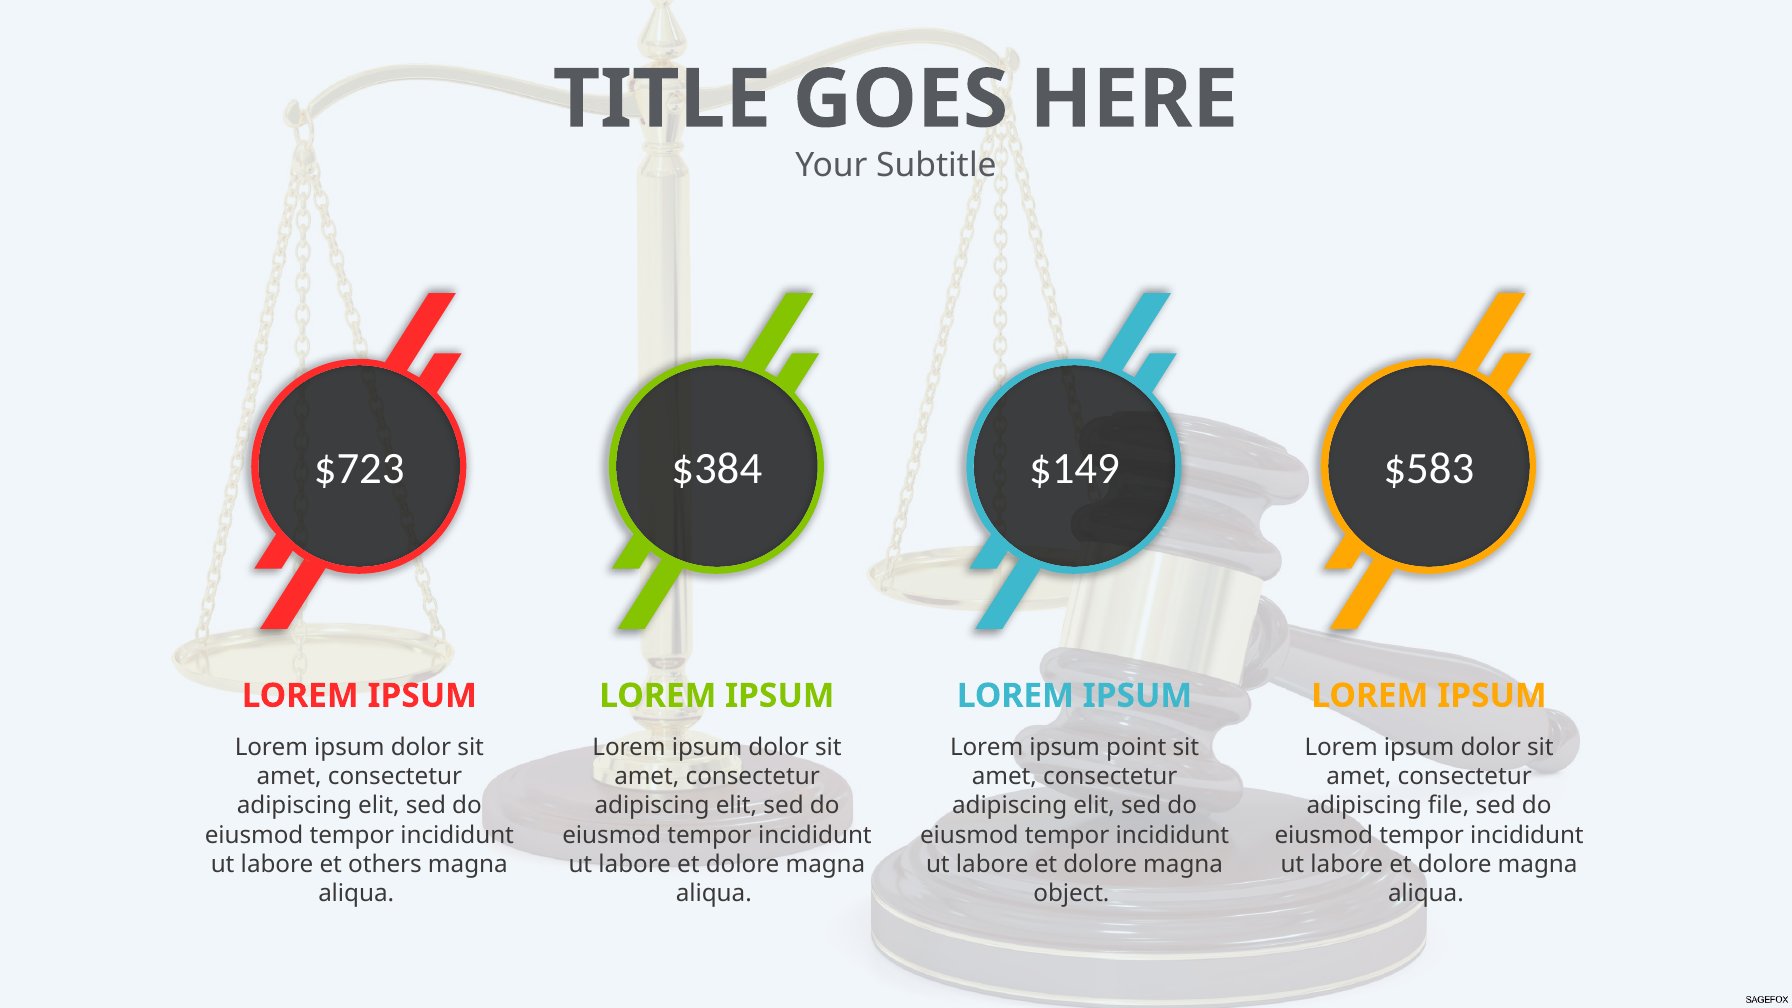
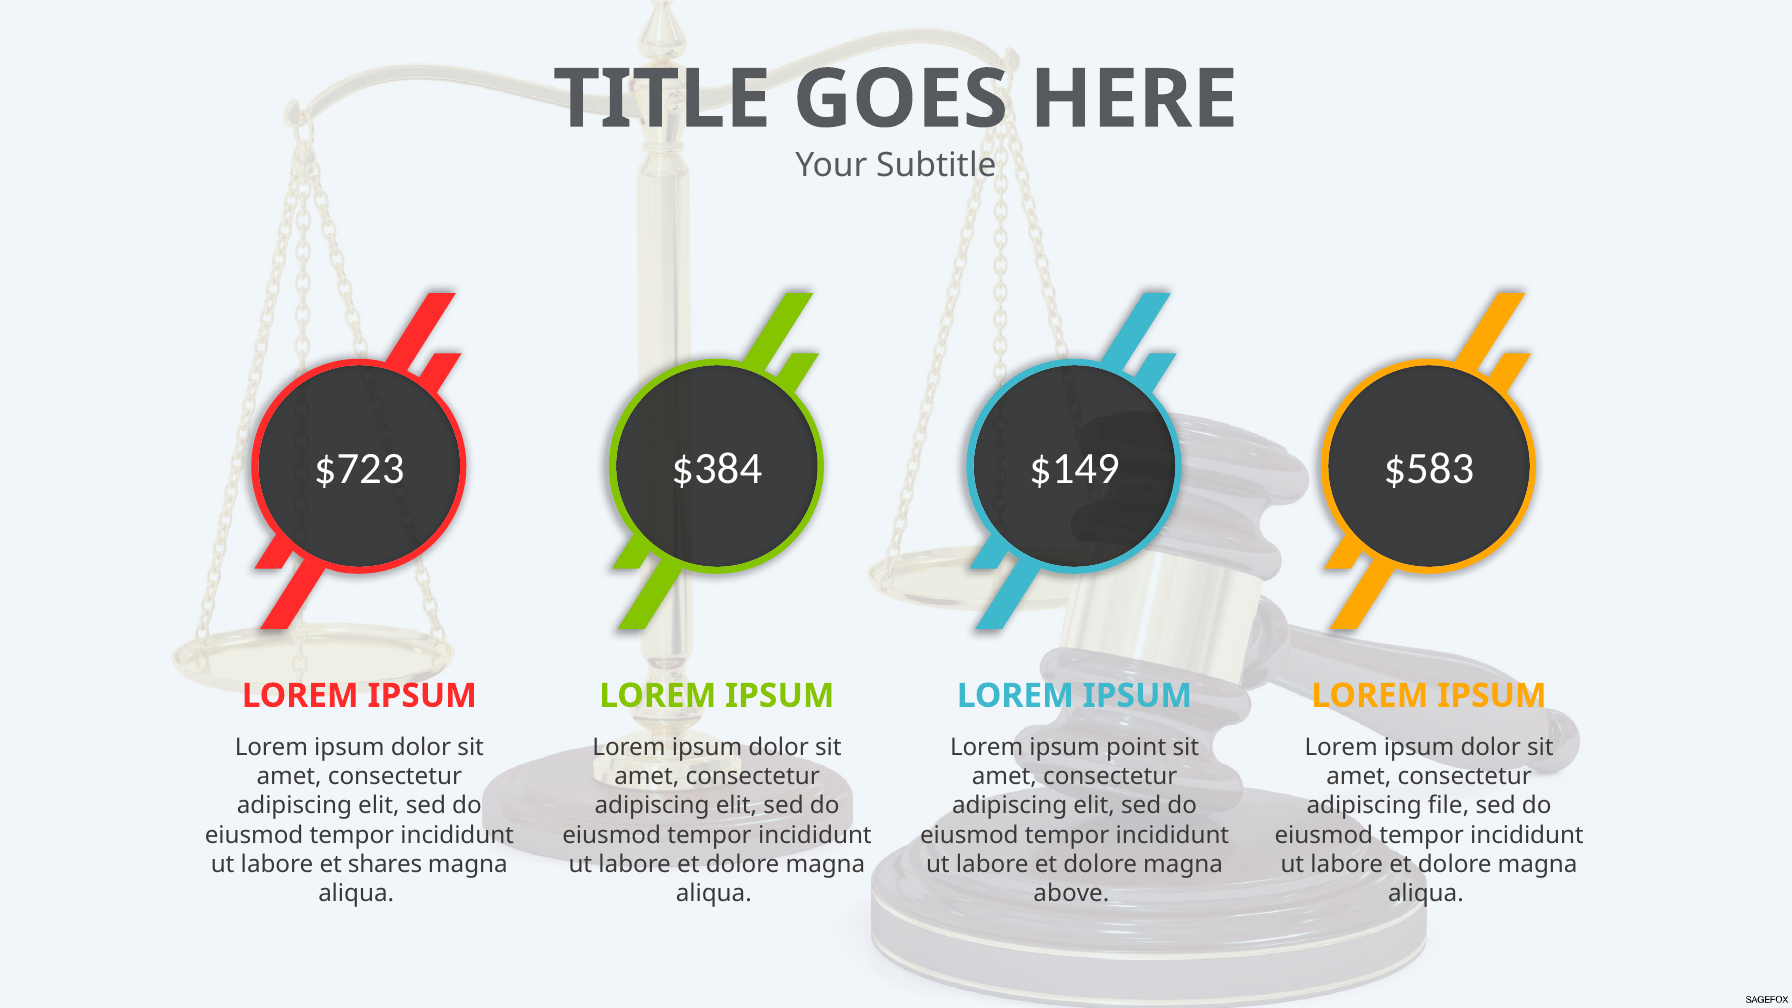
others: others -> shares
object: object -> above
